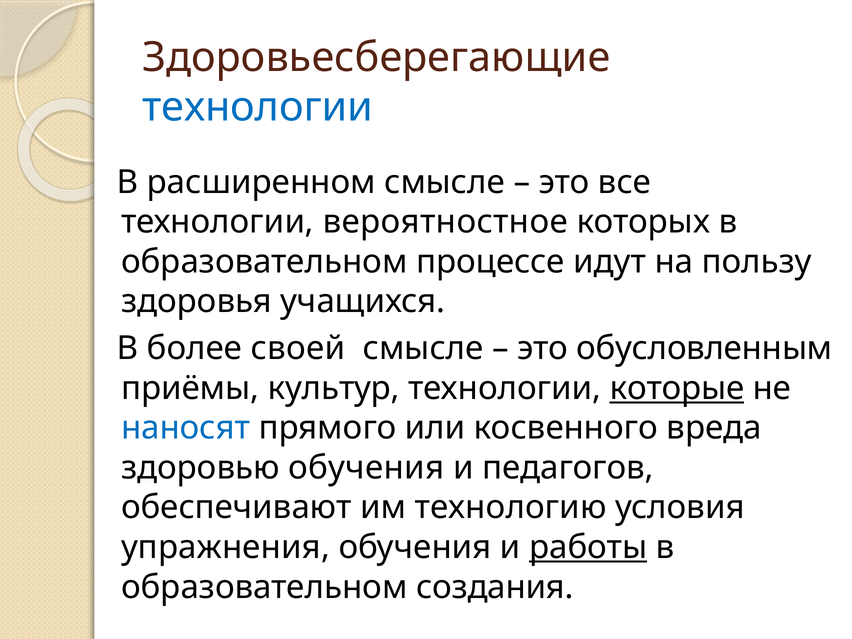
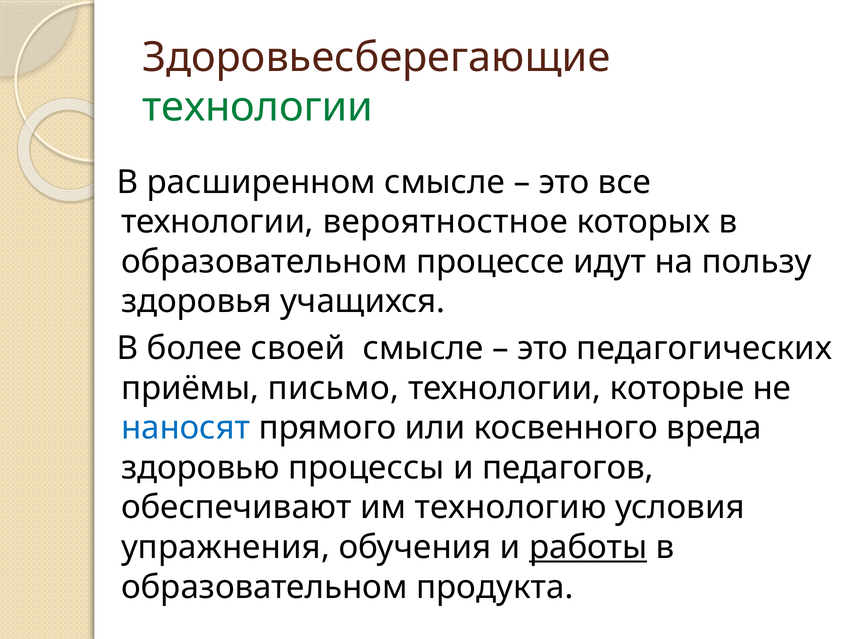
технологии at (258, 107) colour: blue -> green
обусловленным: обусловленным -> педагогических
культур: культур -> письмо
которые underline: present -> none
здоровью обучения: обучения -> процессы
создания: создания -> продукта
